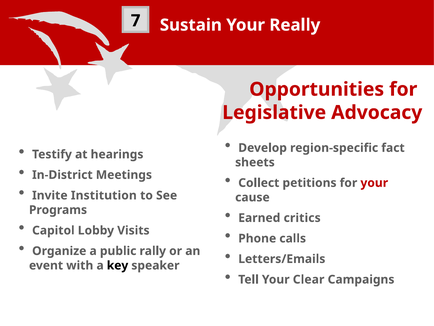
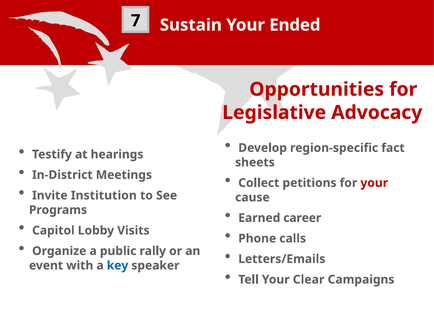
Really: Really -> Ended
critics: critics -> career
key colour: black -> blue
